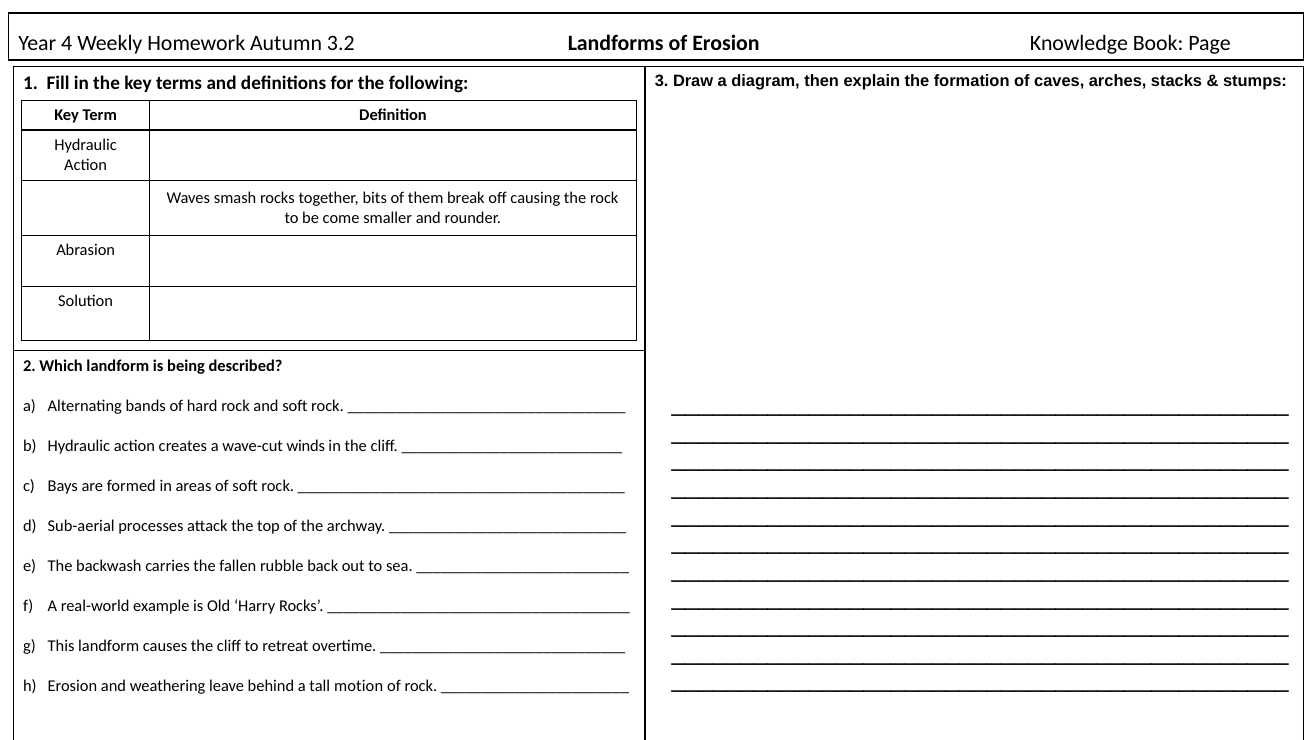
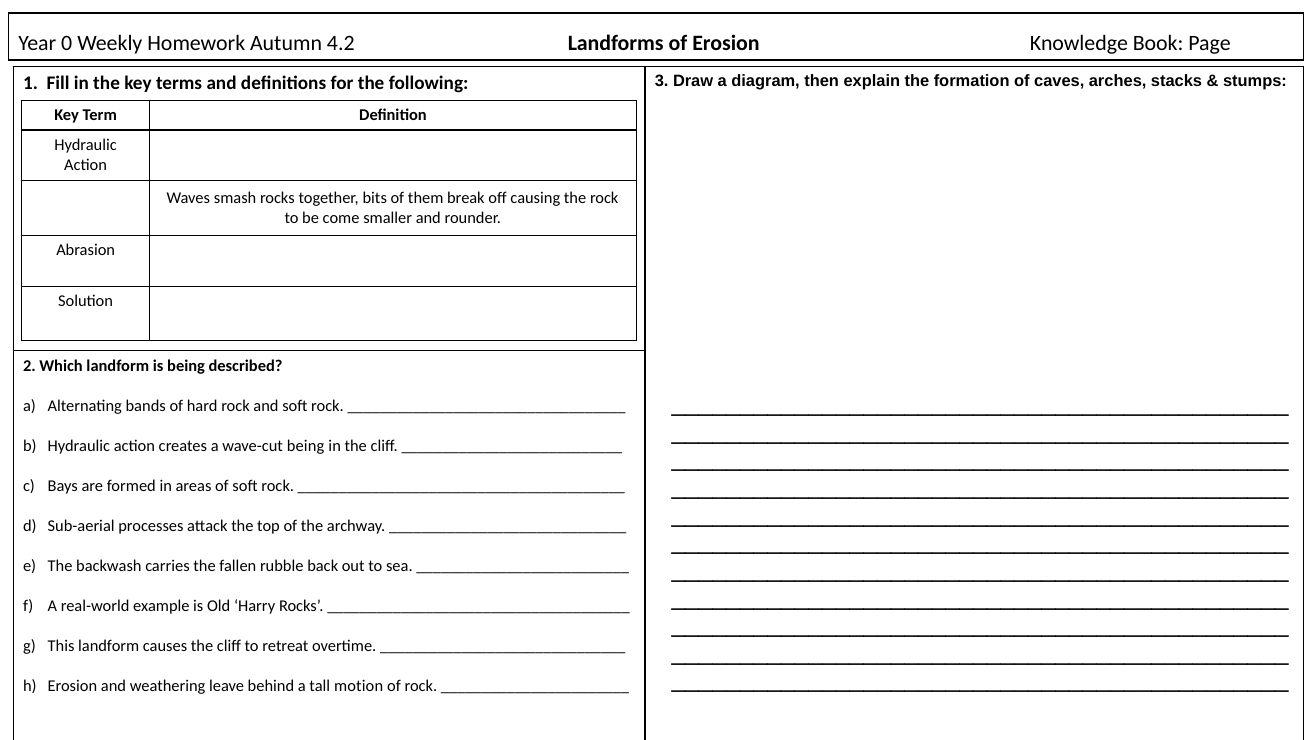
4: 4 -> 0
3.2: 3.2 -> 4.2
wave-cut winds: winds -> being
